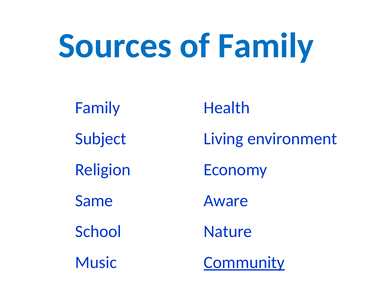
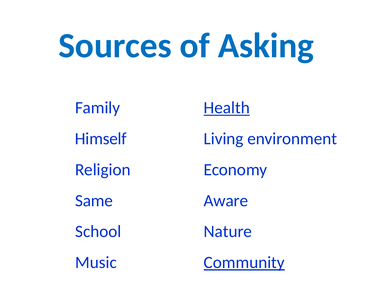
of Family: Family -> Asking
Health underline: none -> present
Subject: Subject -> Himself
